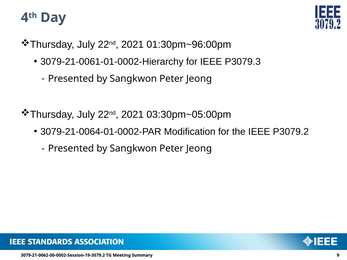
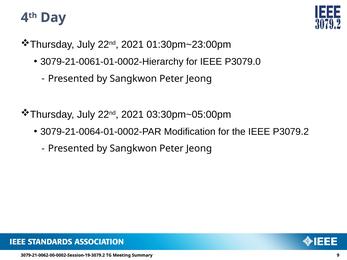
01:30pm~96:00pm: 01:30pm~96:00pm -> 01:30pm~23:00pm
P3079.3: P3079.3 -> P3079.0
